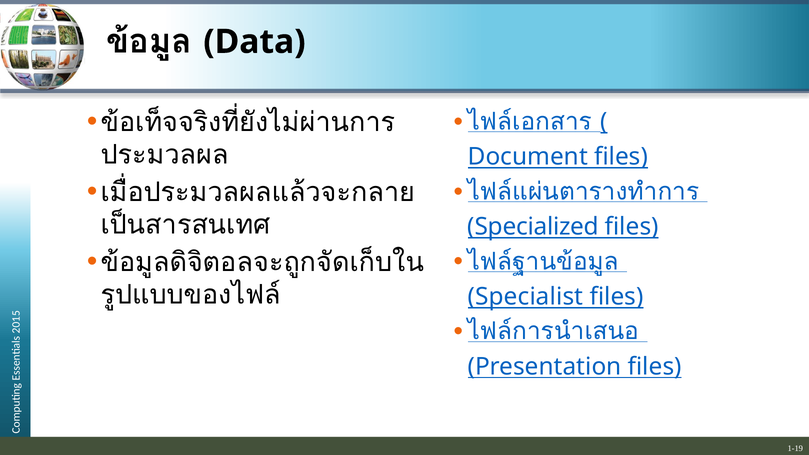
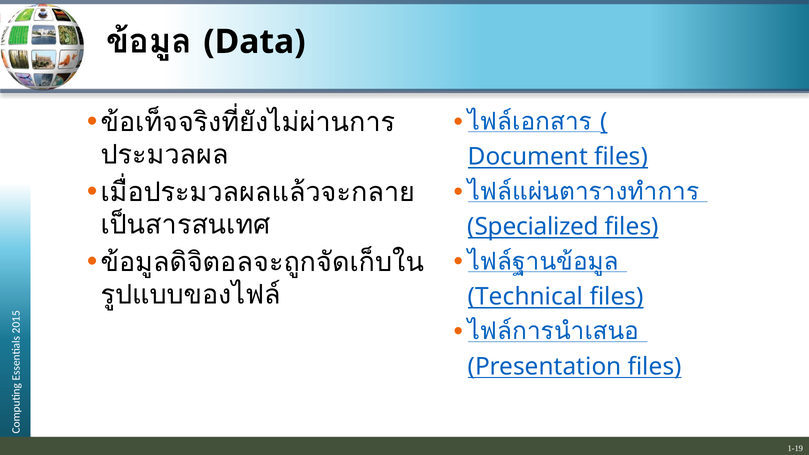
Specialist: Specialist -> Technical
